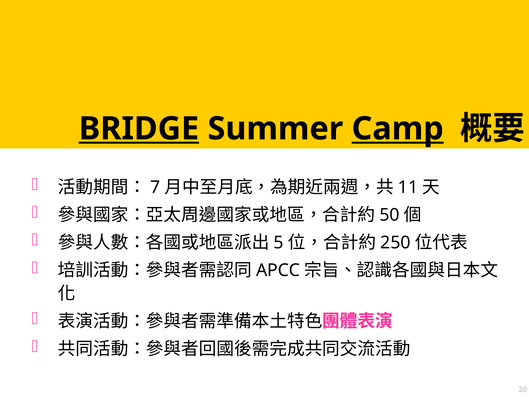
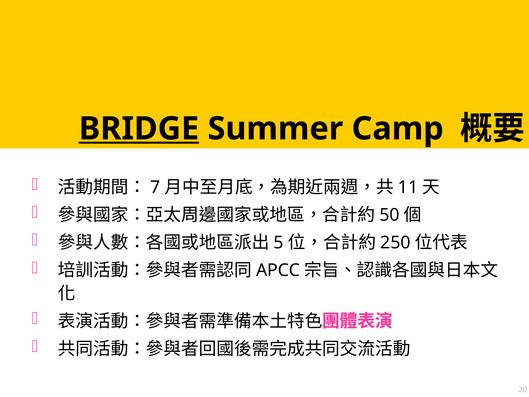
Camp underline: present -> none
